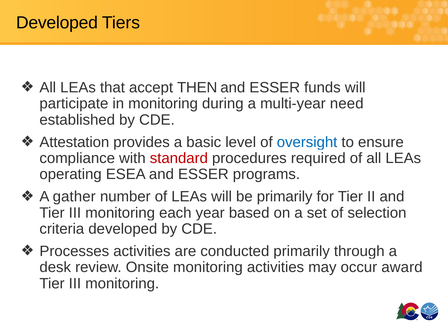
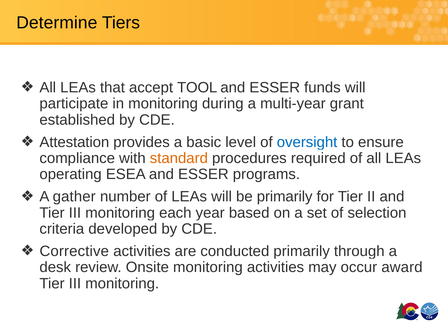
Developed at (57, 23): Developed -> Determine
THEN: THEN -> TOOL
need: need -> grant
standard colour: red -> orange
Processes: Processes -> Corrective
